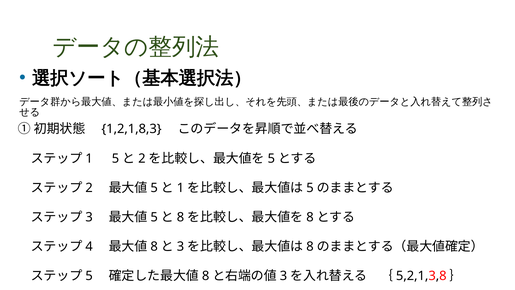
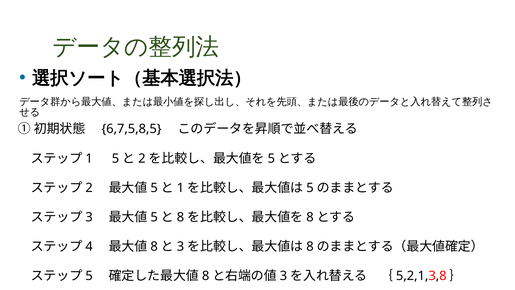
1,2,1,8,3: 1,2,1,8,3 -> 6,7,5,8,5
